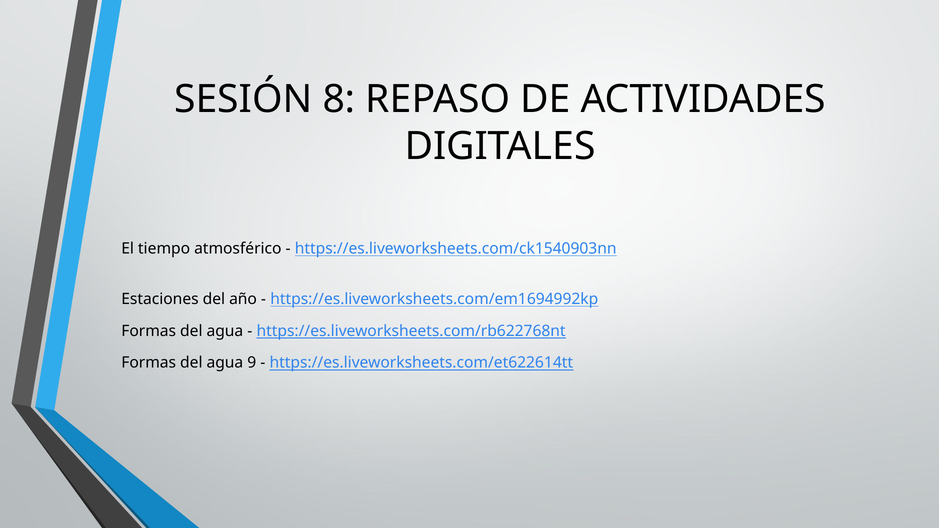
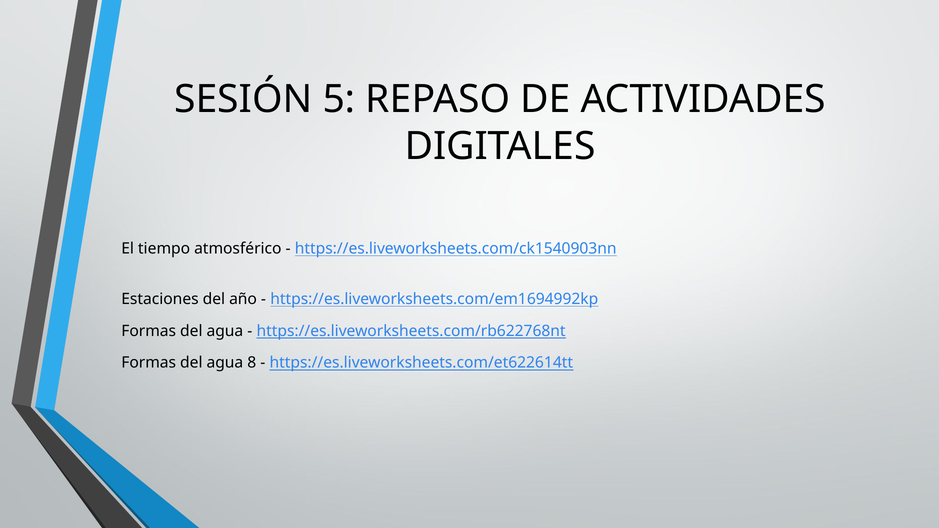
8: 8 -> 5
9: 9 -> 8
